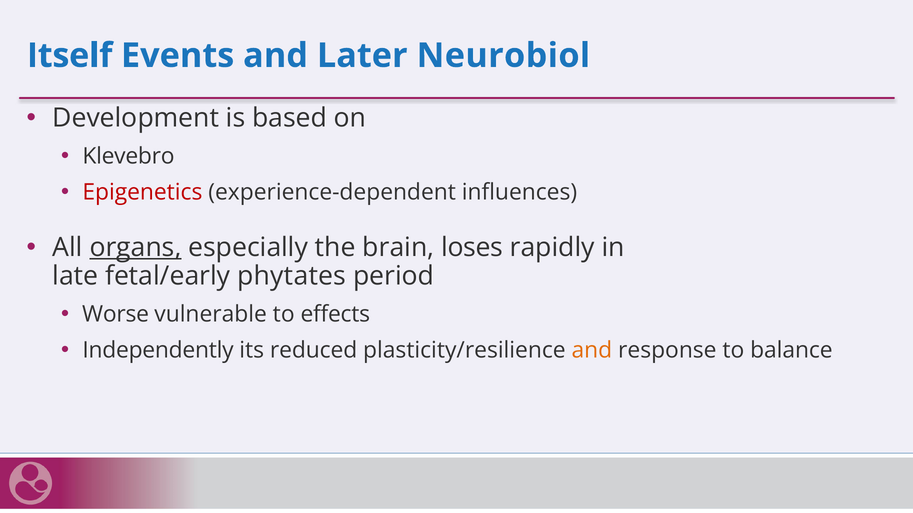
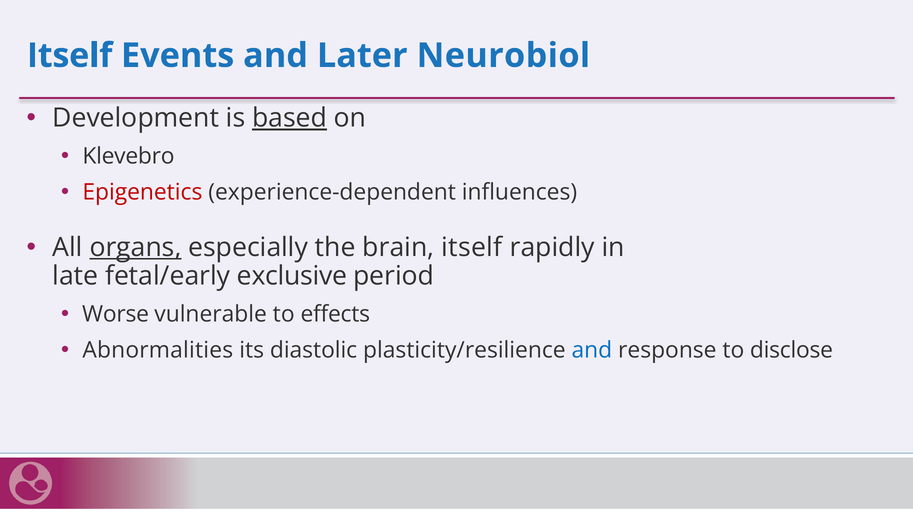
based underline: none -> present
brain loses: loses -> itself
phytates: phytates -> exclusive
Independently: Independently -> Abnormalities
reduced: reduced -> diastolic
and at (592, 351) colour: orange -> blue
balance: balance -> disclose
